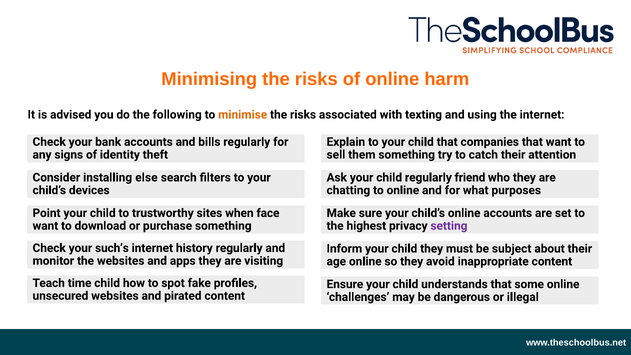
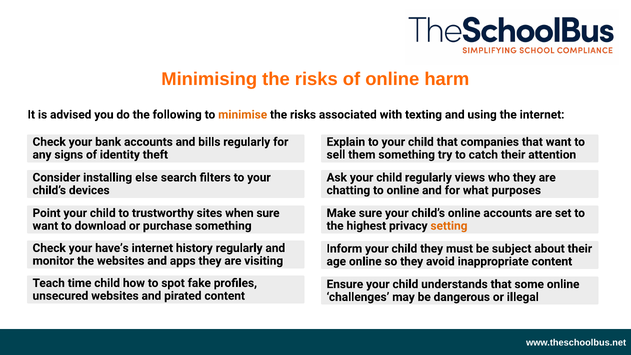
friend: friend -> views
when face: face -> sure
setting colour: purple -> orange
such’s: such’s -> have’s
